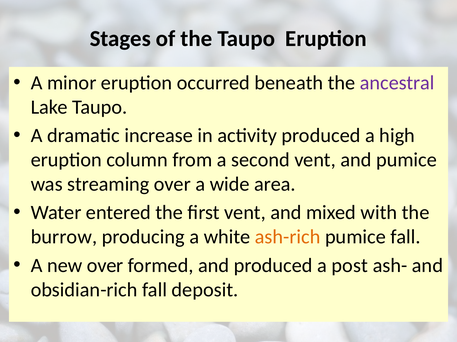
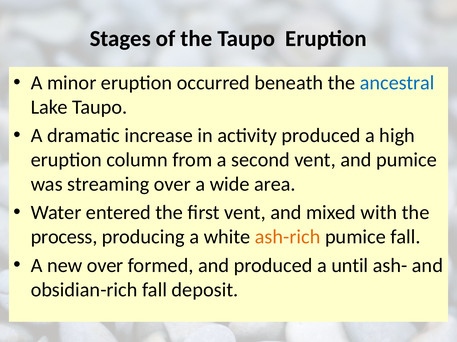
ancestral colour: purple -> blue
burrow: burrow -> process
post: post -> until
